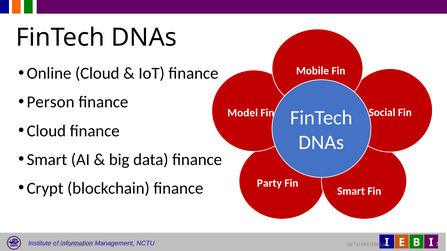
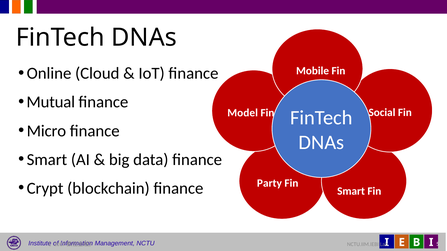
Person: Person -> Mutual
Cloud at (46, 131): Cloud -> Micro
